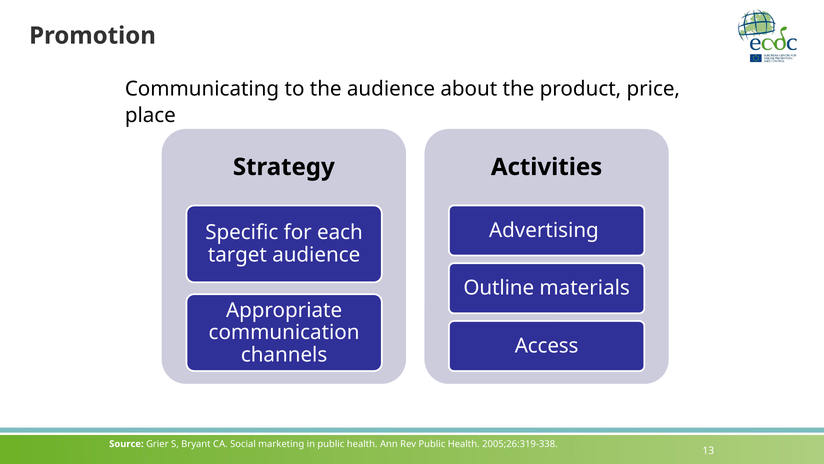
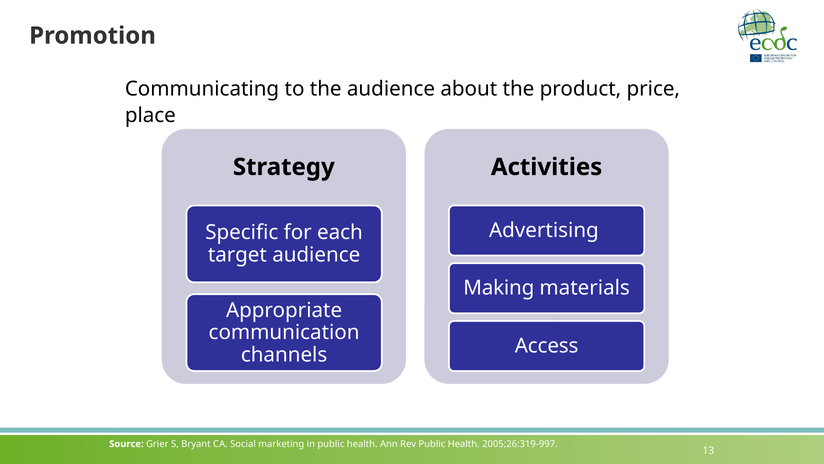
Outline: Outline -> Making
2005;26:319-338: 2005;26:319-338 -> 2005;26:319-997
